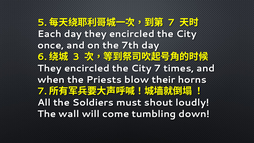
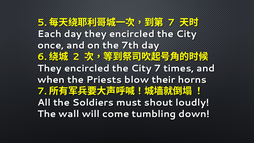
3: 3 -> 2
